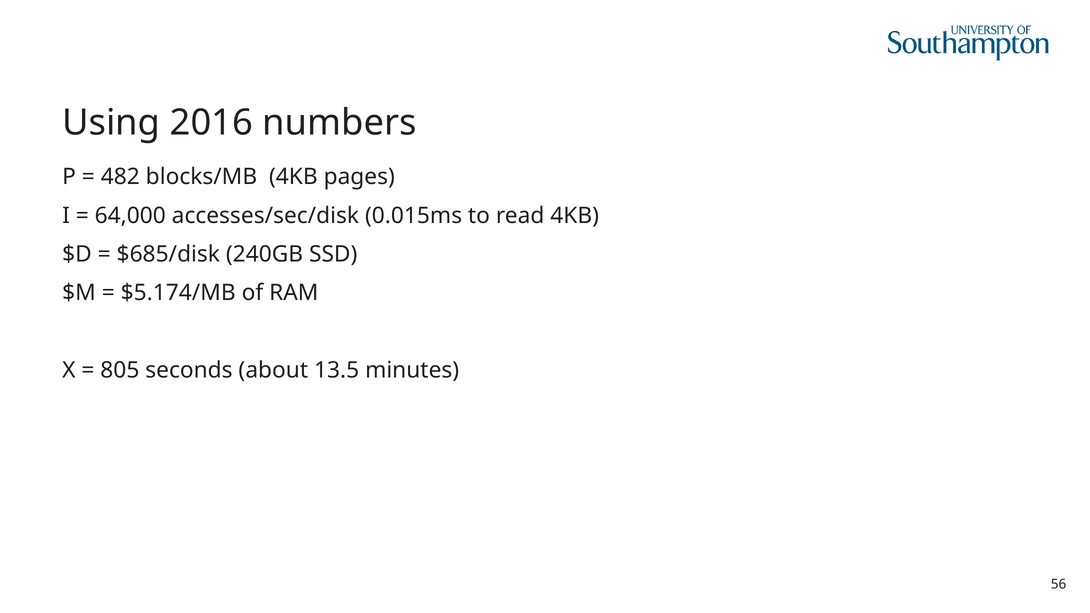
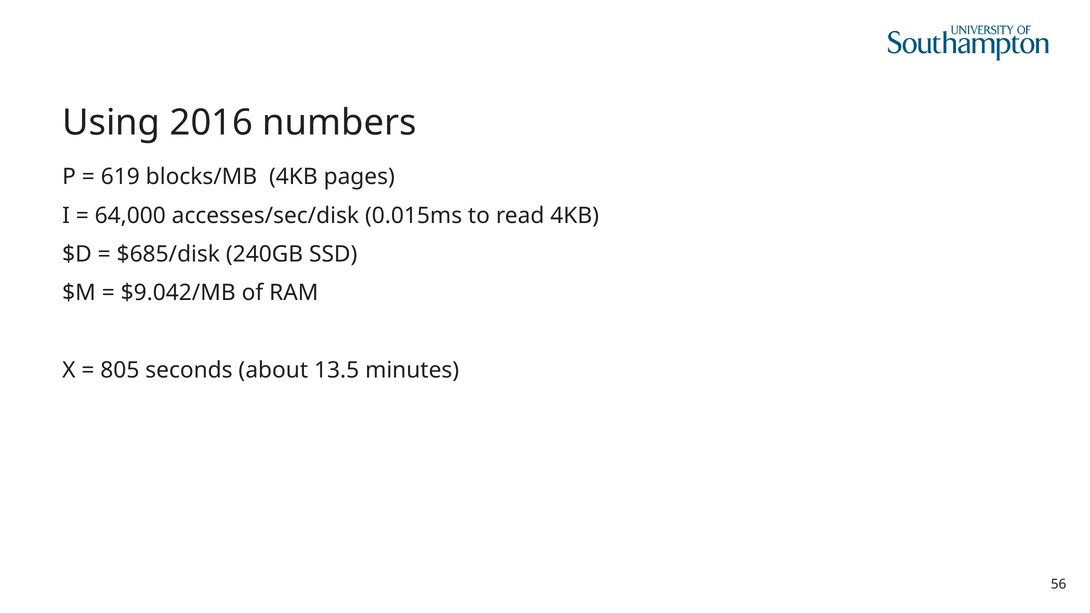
482: 482 -> 619
$5.174/MB: $5.174/MB -> $9.042/MB
